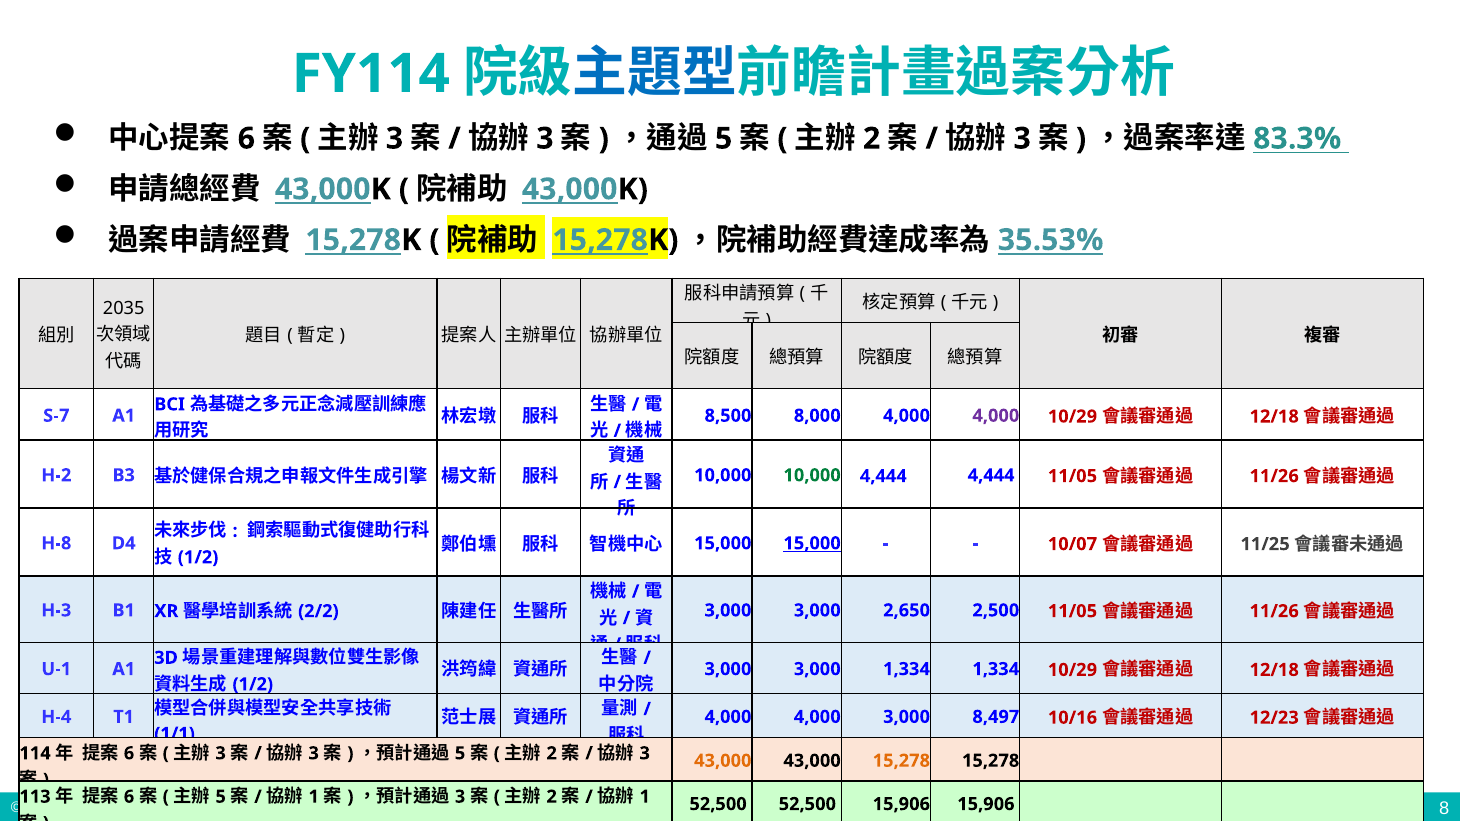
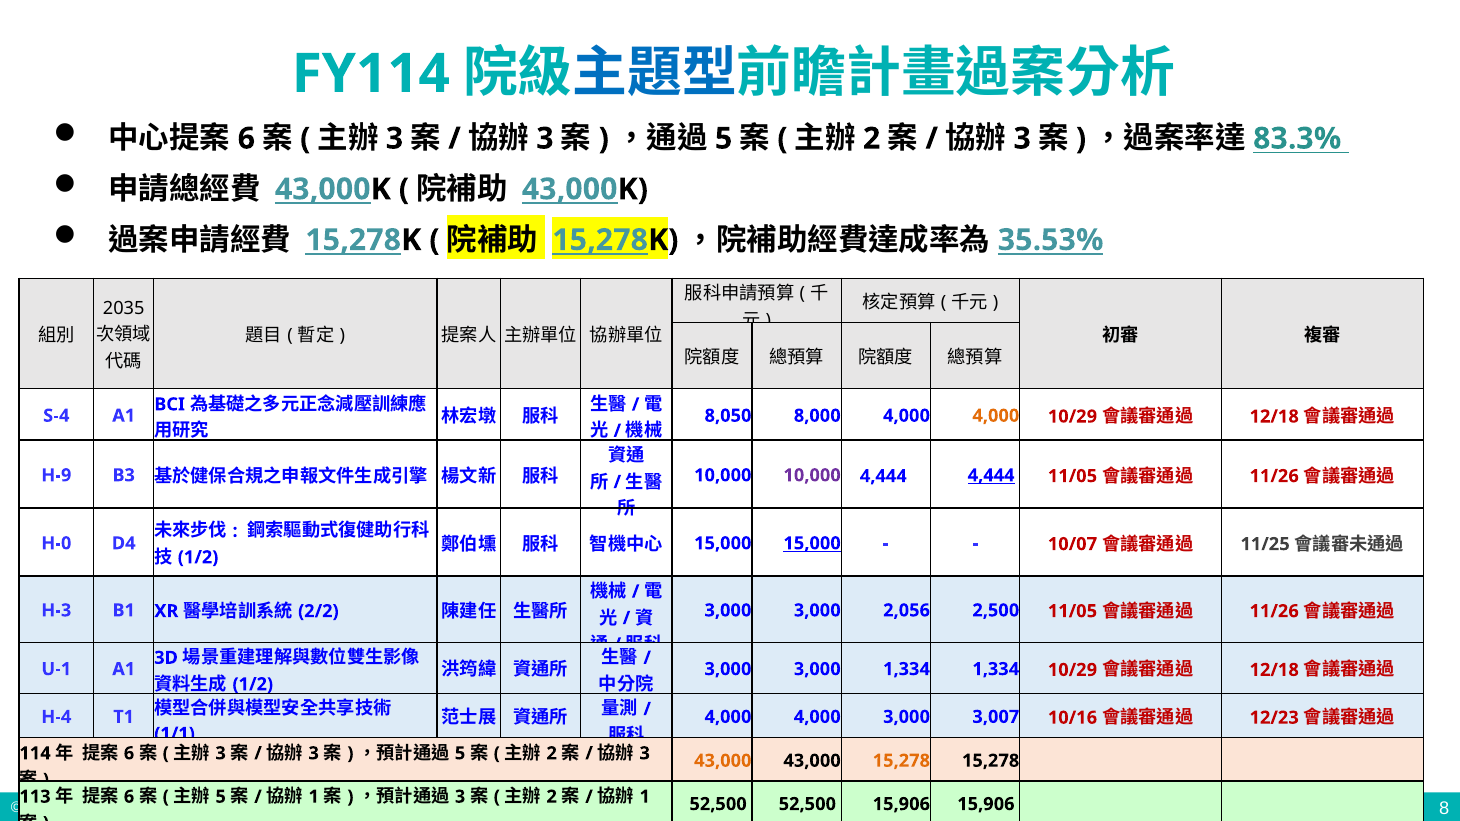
S-7: S-7 -> S-4
8,500: 8,500 -> 8,050
4,000 at (996, 416) colour: purple -> orange
H-2: H-2 -> H-9
10,000 at (812, 475) colour: green -> purple
4,444 at (991, 475) underline: none -> present
H-8: H-8 -> H-0
2,650: 2,650 -> 2,056
8,497: 8,497 -> 3,007
